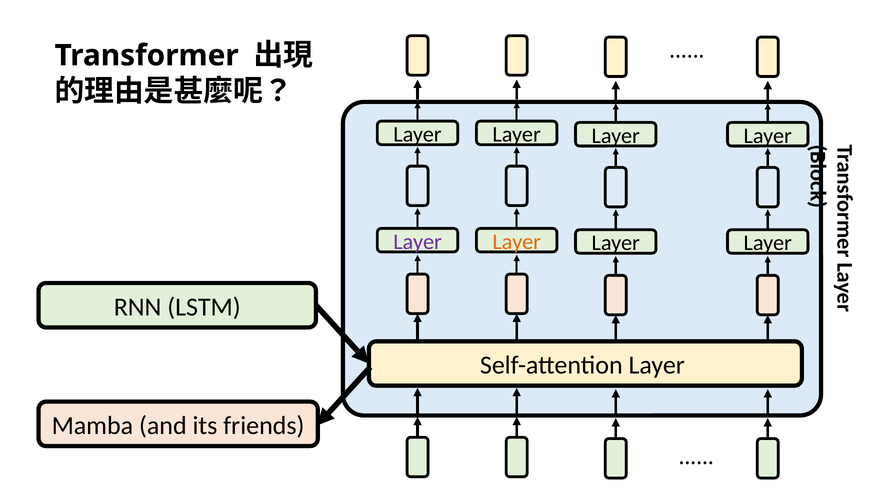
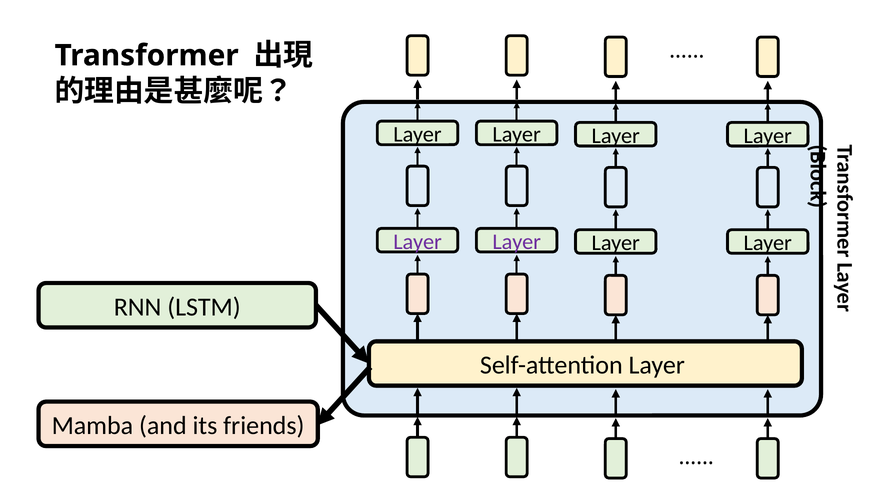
Layer at (517, 242) colour: orange -> purple
